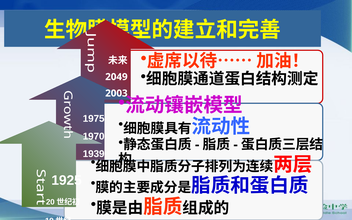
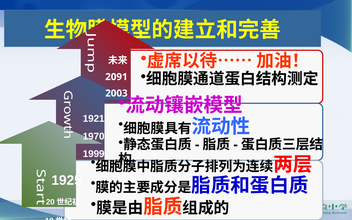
2049: 2049 -> 2091
1975: 1975 -> 1921
1939: 1939 -> 1999
